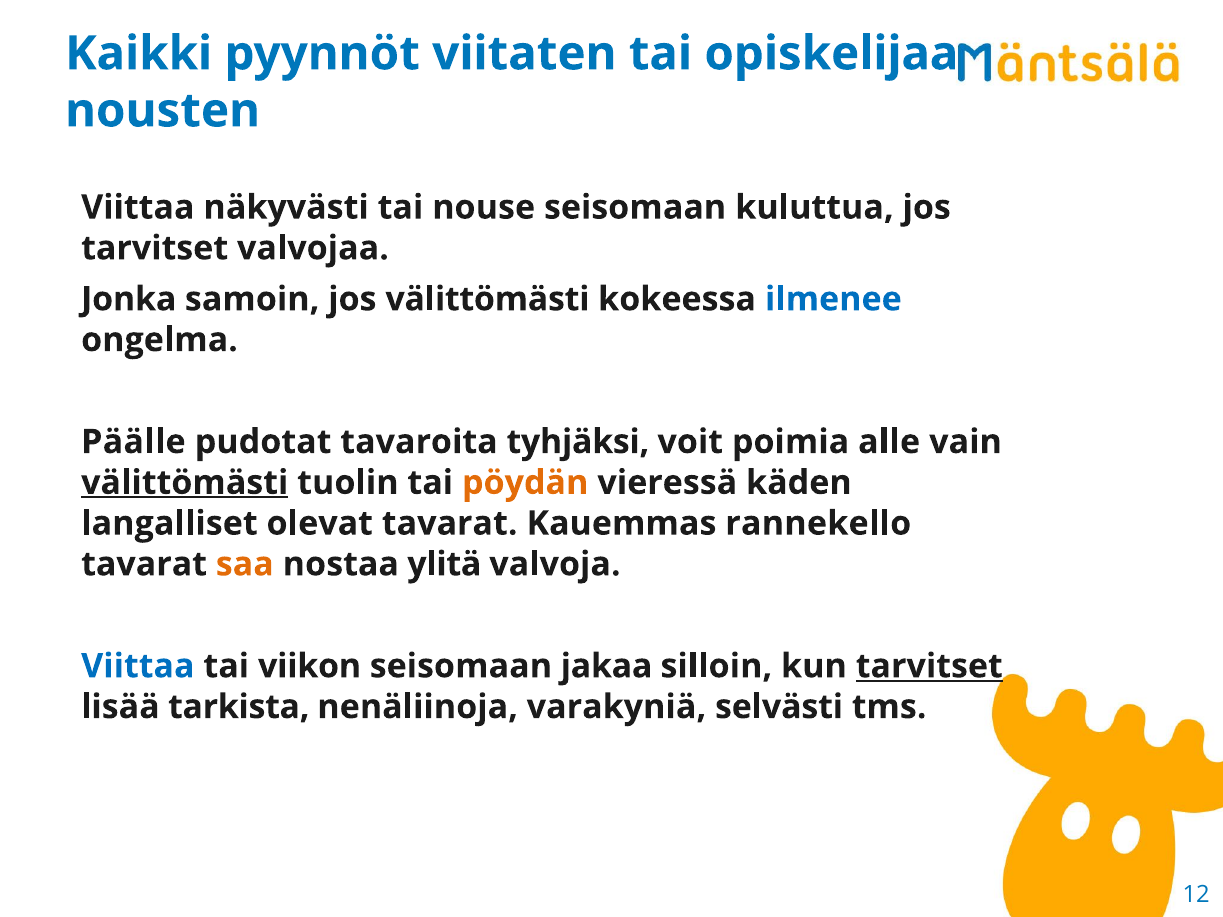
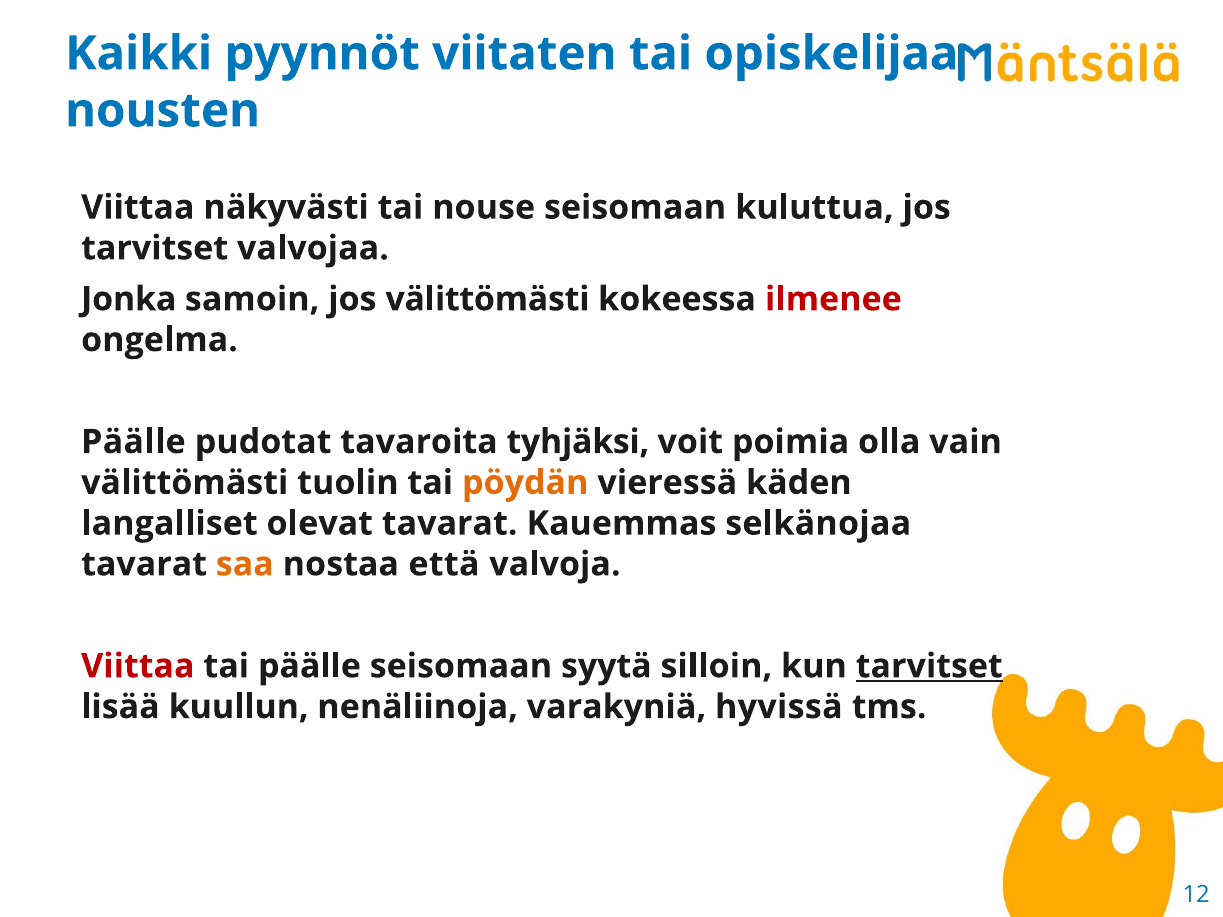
ilmenee colour: blue -> red
alle: alle -> olla
välittömästi at (185, 483) underline: present -> none
rannekello: rannekello -> selkänojaa
ylitä: ylitä -> että
Viittaa at (138, 666) colour: blue -> red
tai viikon: viikon -> päälle
jakaa: jakaa -> syytä
tarkista: tarkista -> kuullun
selvästi: selvästi -> hyvissä
